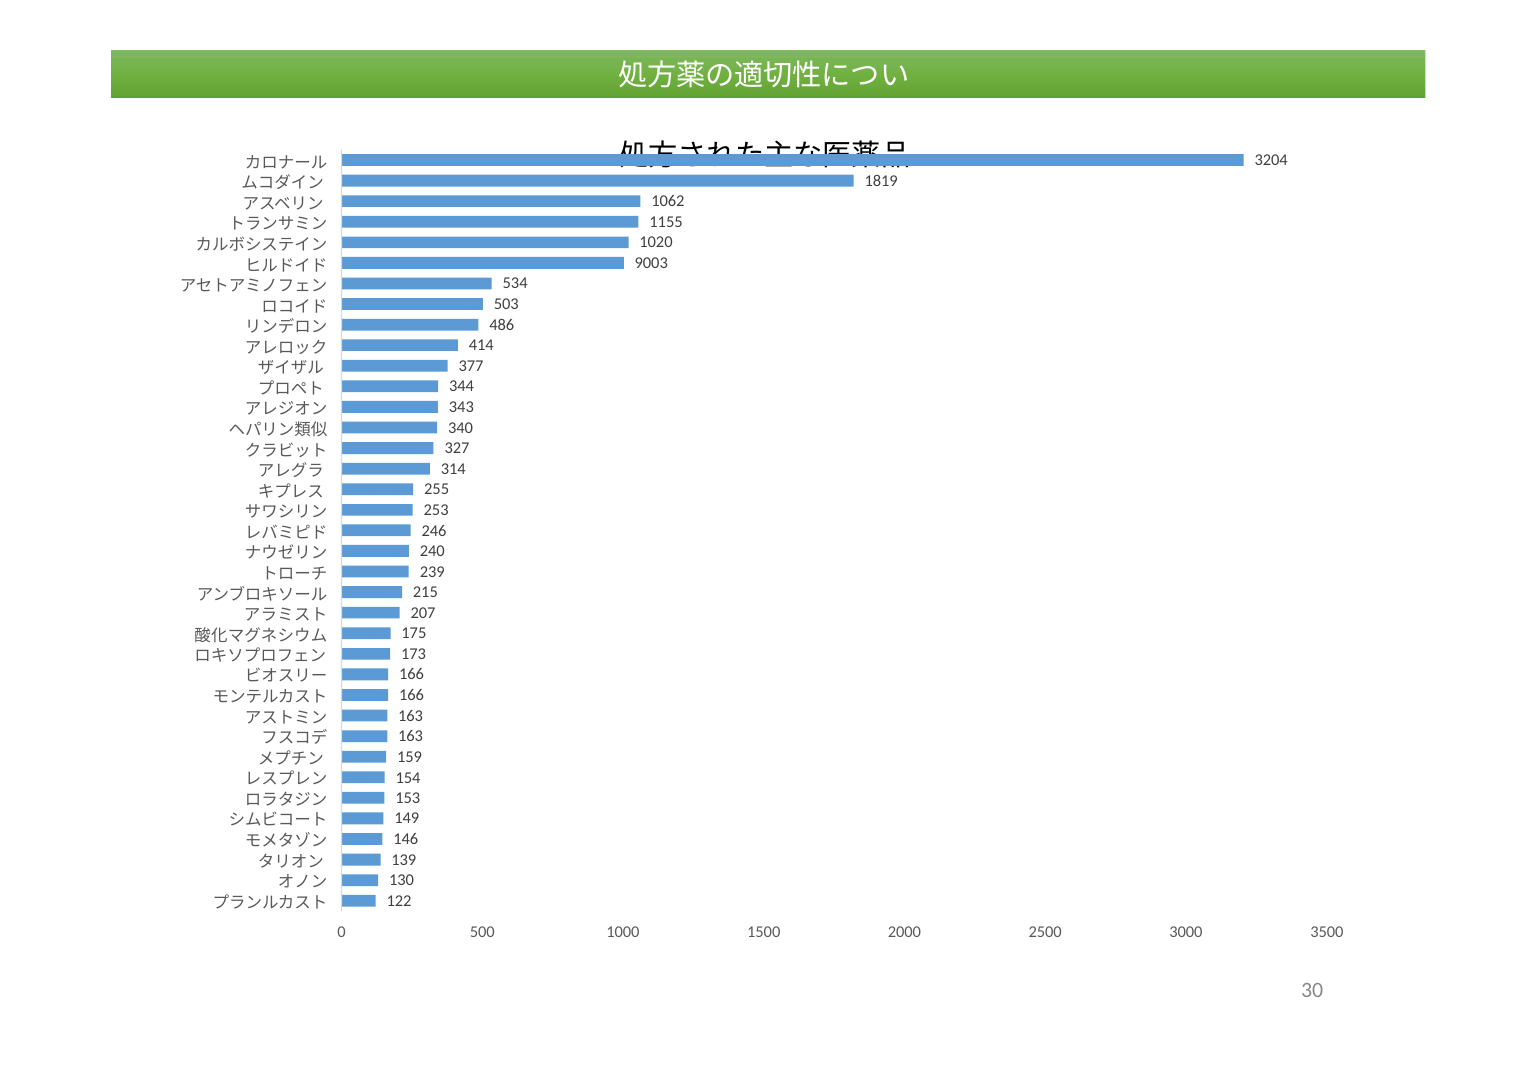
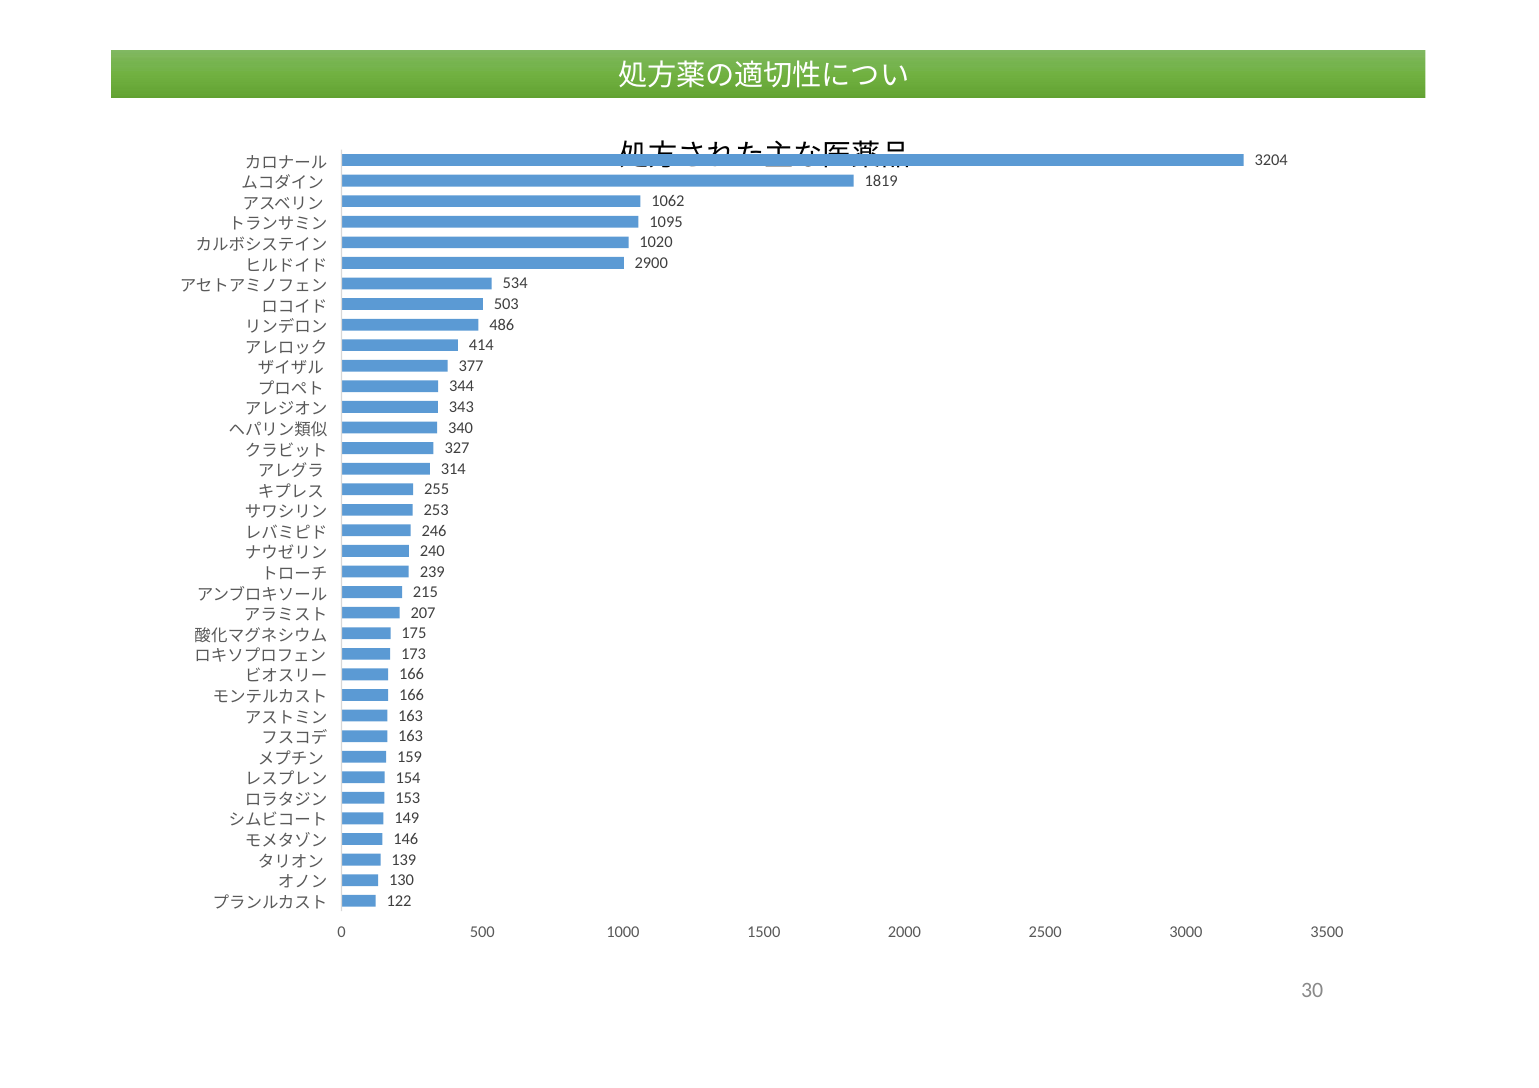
1155: 1155 -> 1095
9003: 9003 -> 2900
